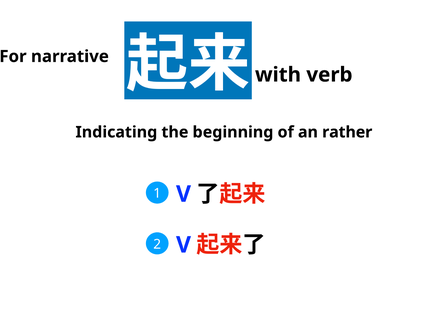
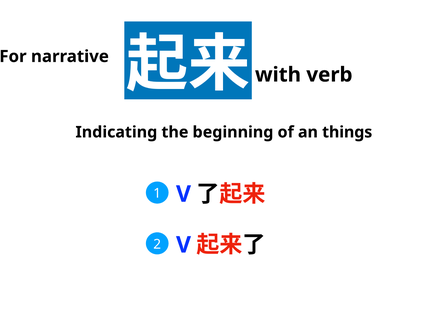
rather: rather -> things
